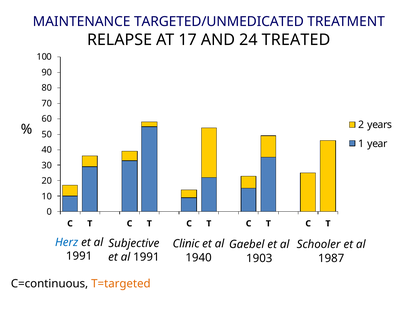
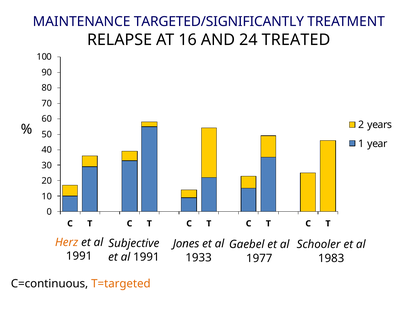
TARGETED/UNMEDICATED: TARGETED/UNMEDICATED -> TARGETED/SIGNIFICANTLY
17: 17 -> 16
Herz colour: blue -> orange
Clinic: Clinic -> Jones
1940: 1940 -> 1933
1903: 1903 -> 1977
1987: 1987 -> 1983
